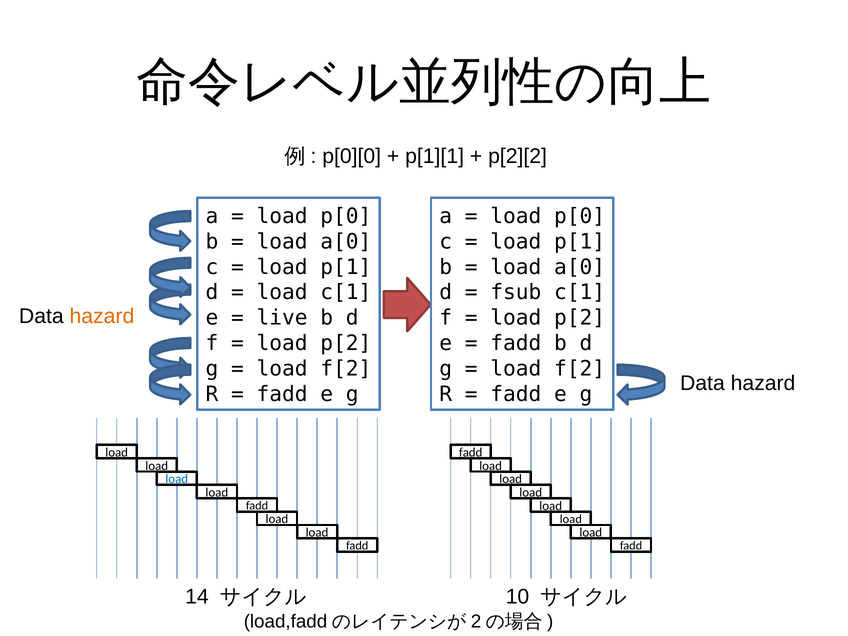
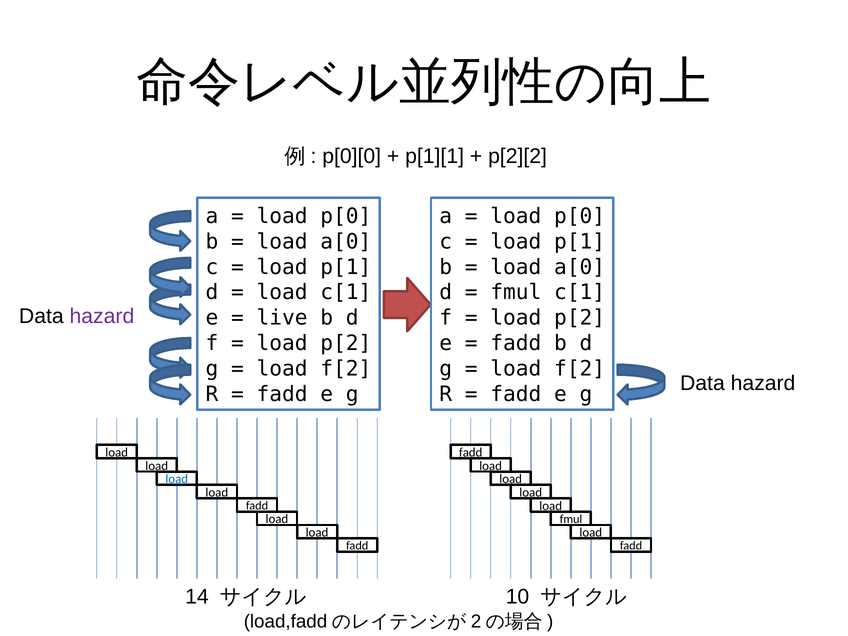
fsub at (516, 292): fsub -> fmul
hazard at (102, 316) colour: orange -> purple
load at (571, 519): load -> fmul
